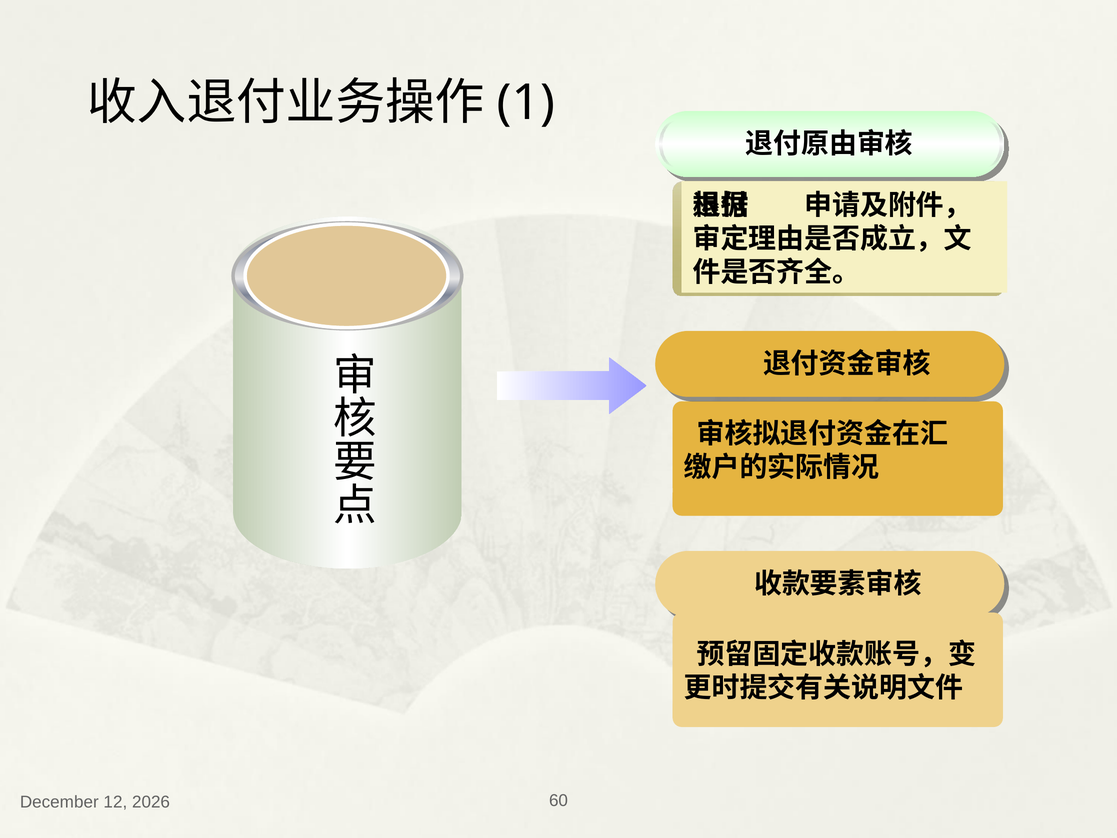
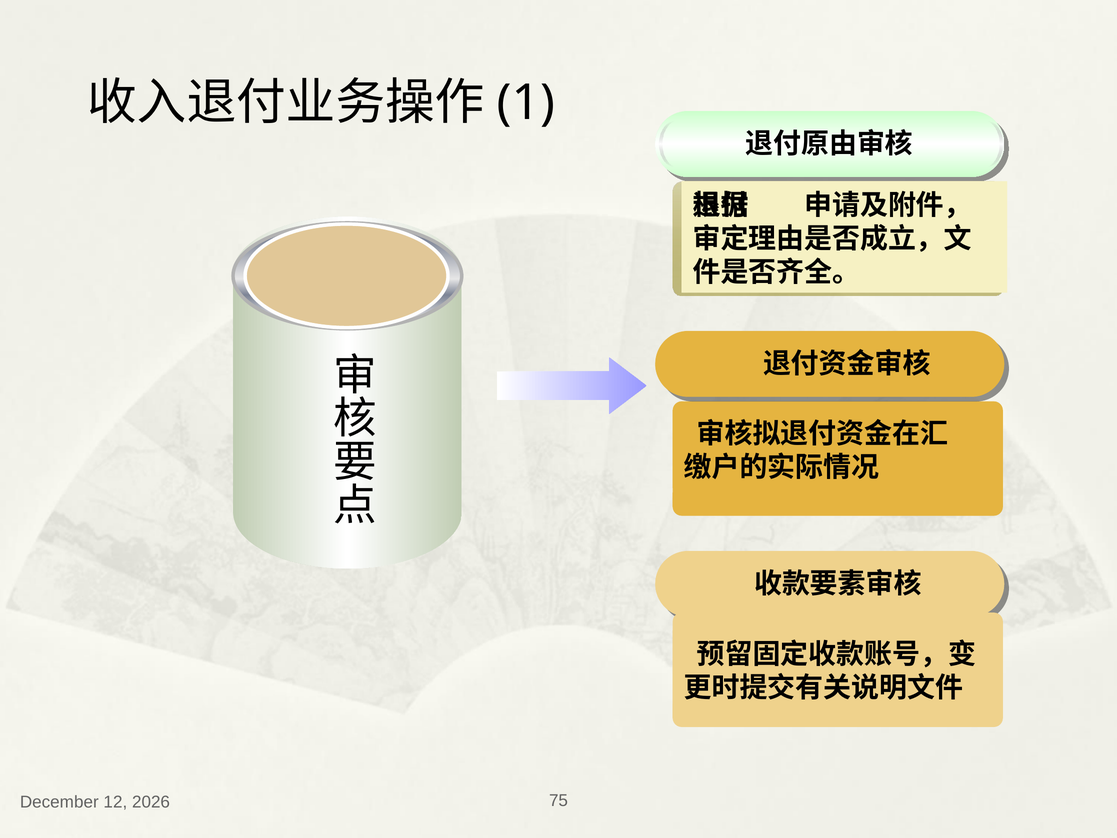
60: 60 -> 75
